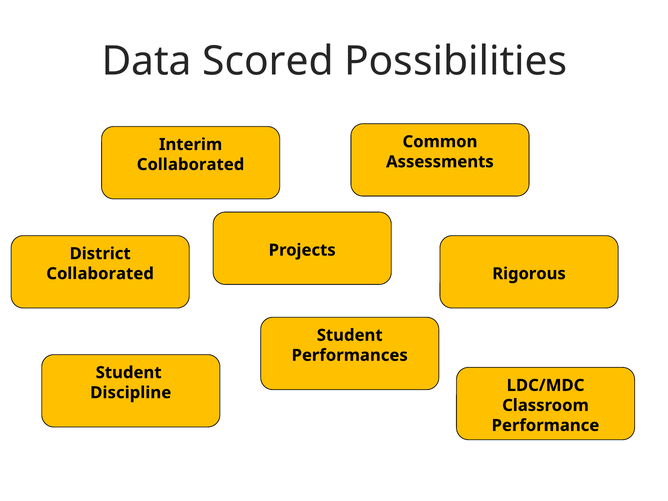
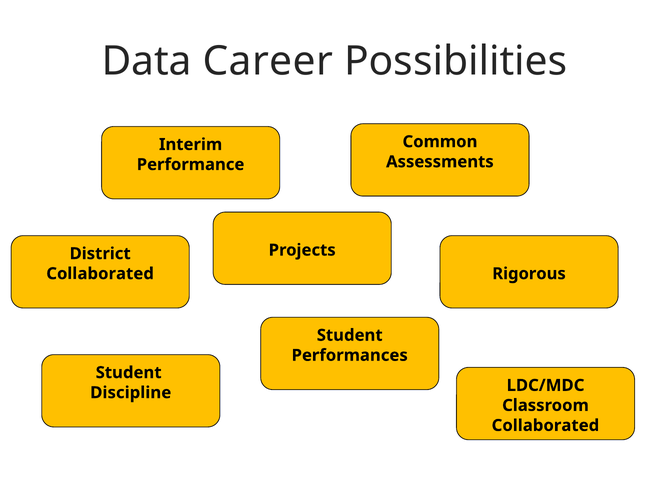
Scored: Scored -> Career
Collaborated at (191, 165): Collaborated -> Performance
Performance at (545, 425): Performance -> Collaborated
